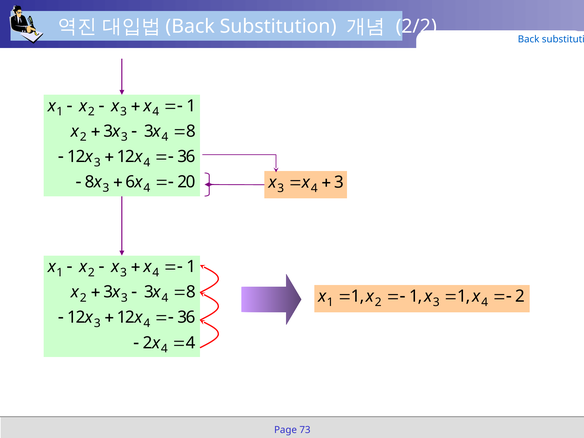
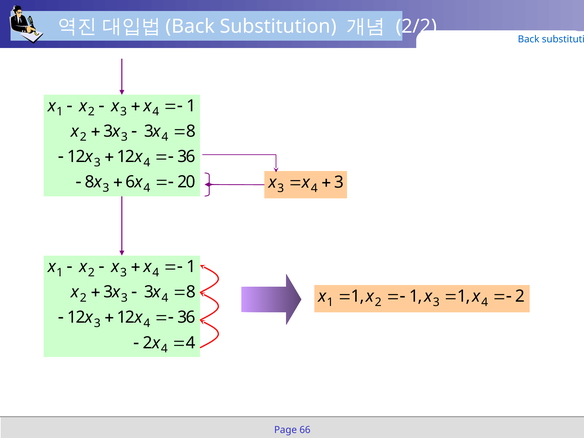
73: 73 -> 66
